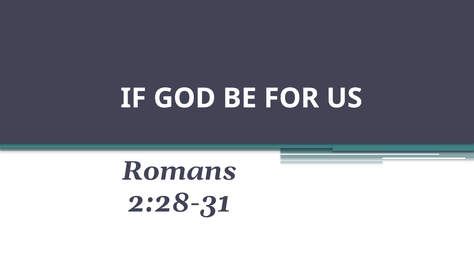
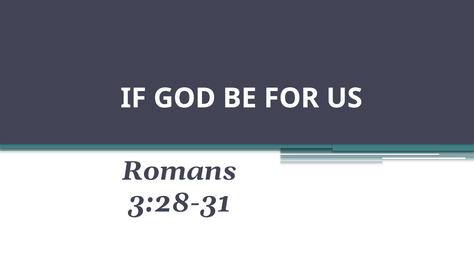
2:28-31: 2:28-31 -> 3:28-31
